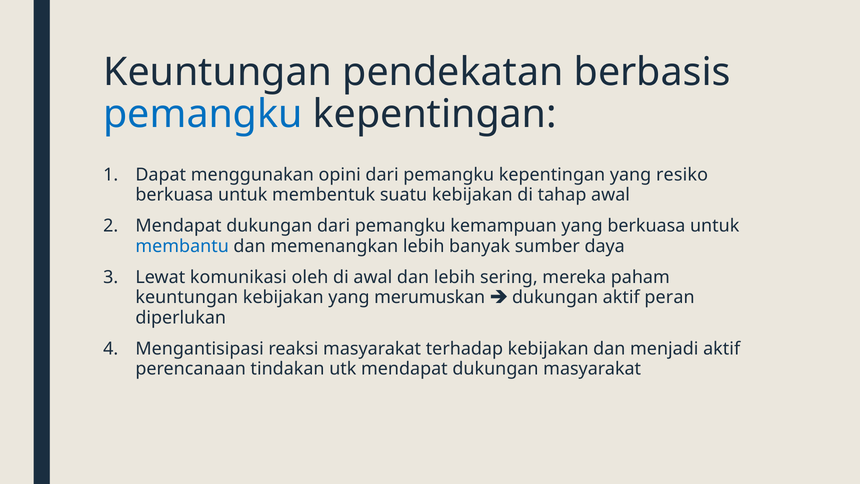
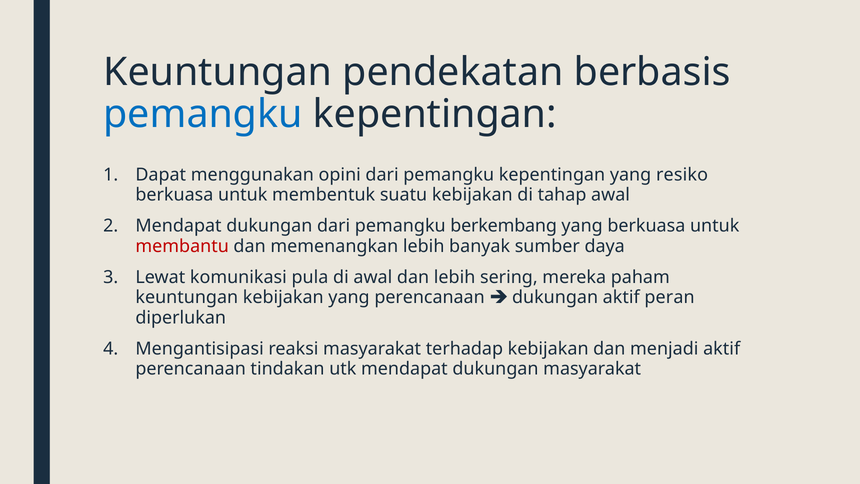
kemampuan: kemampuan -> berkembang
membantu colour: blue -> red
oleh: oleh -> pula
yang merumuskan: merumuskan -> perencanaan
